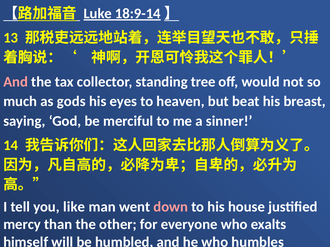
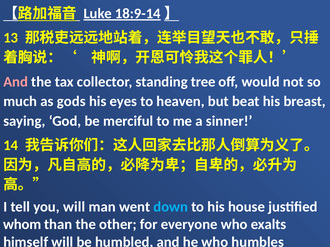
you like: like -> will
down colour: pink -> light blue
mercy: mercy -> whom
